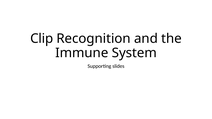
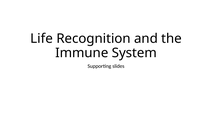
Clip: Clip -> Life
